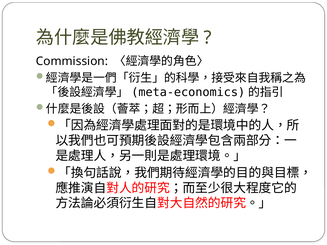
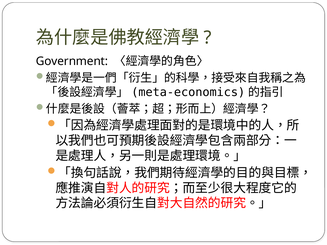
Commission: Commission -> Government
